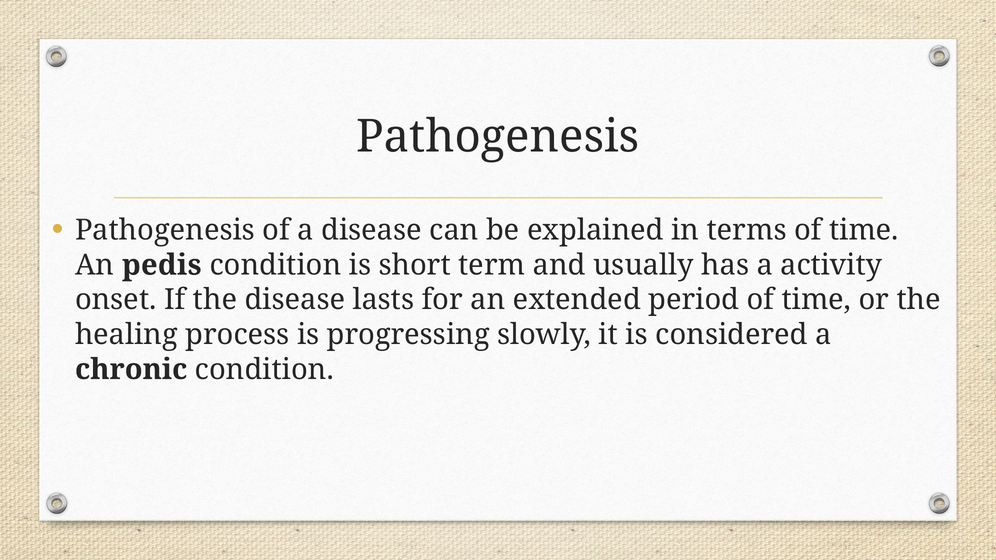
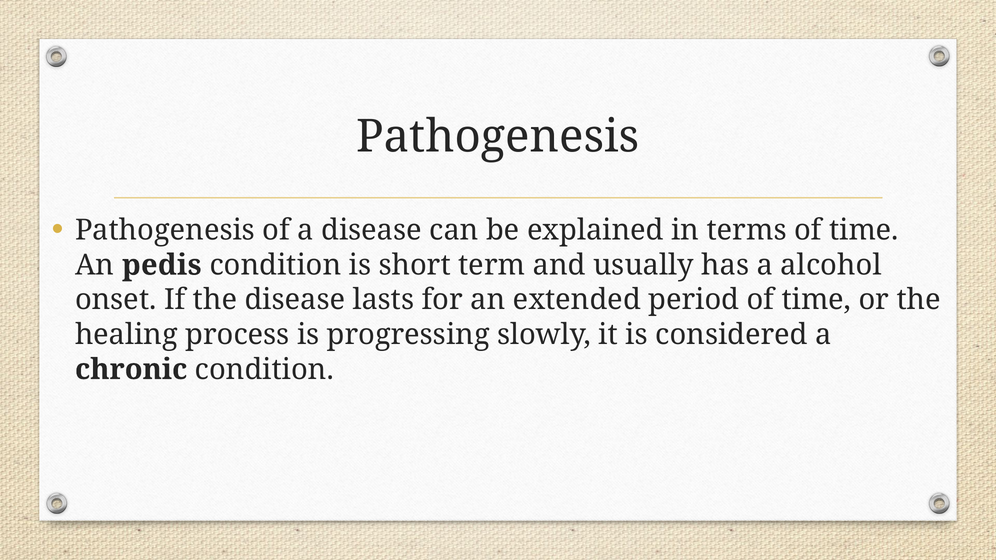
activity: activity -> alcohol
